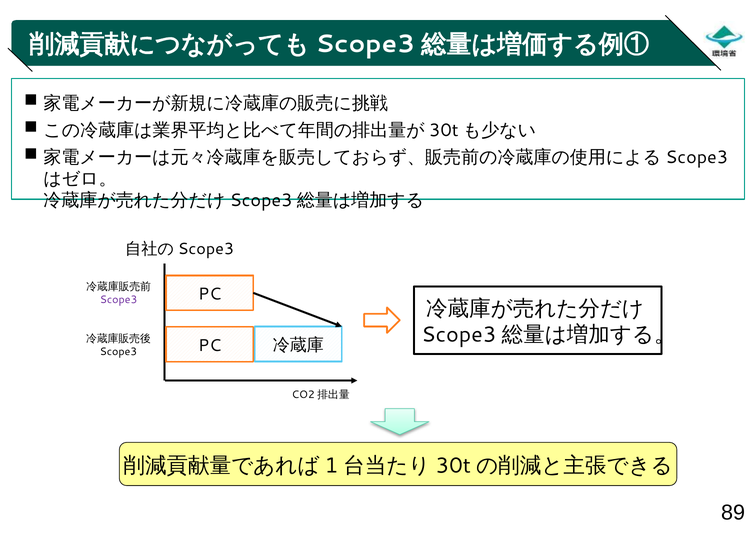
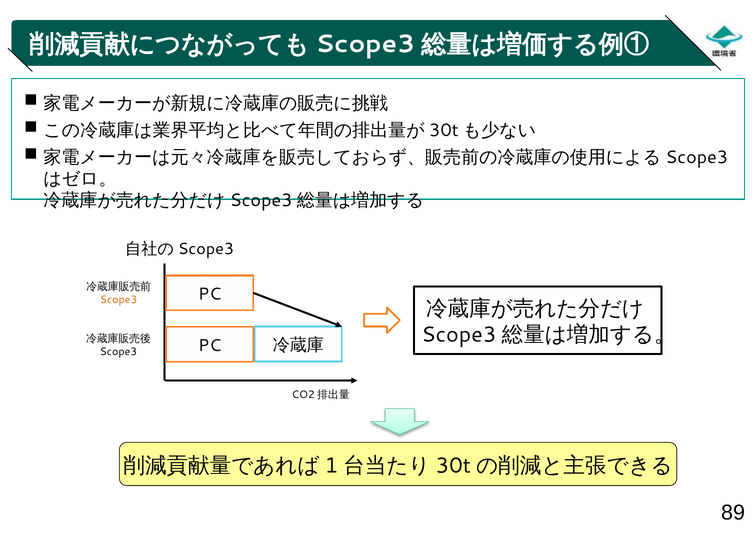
Scope3 at (119, 300) colour: purple -> orange
